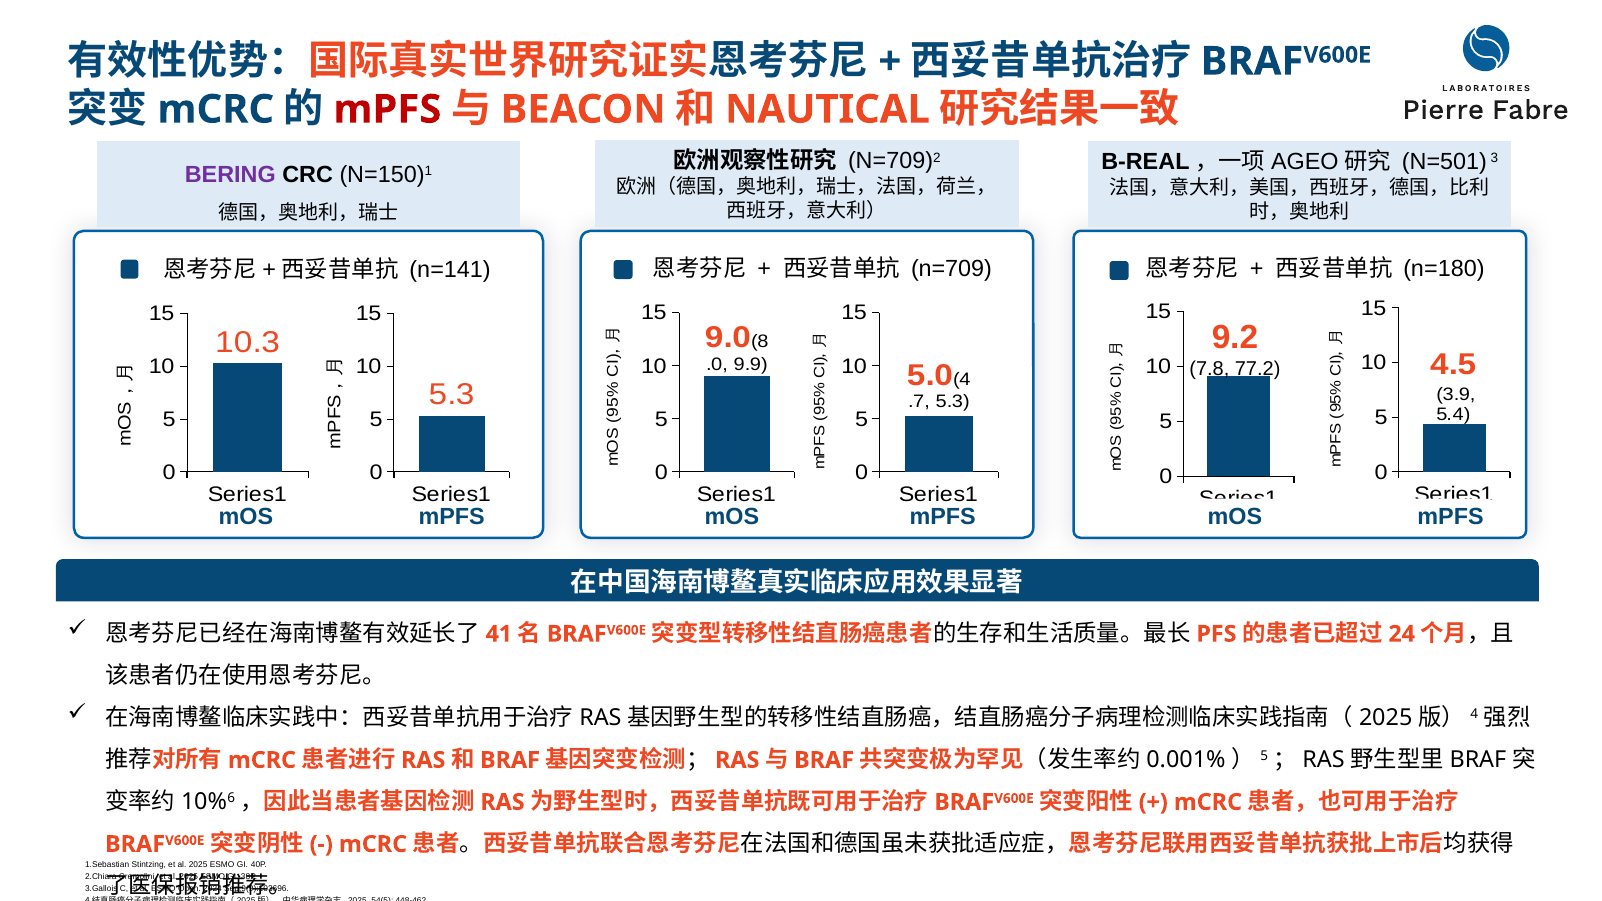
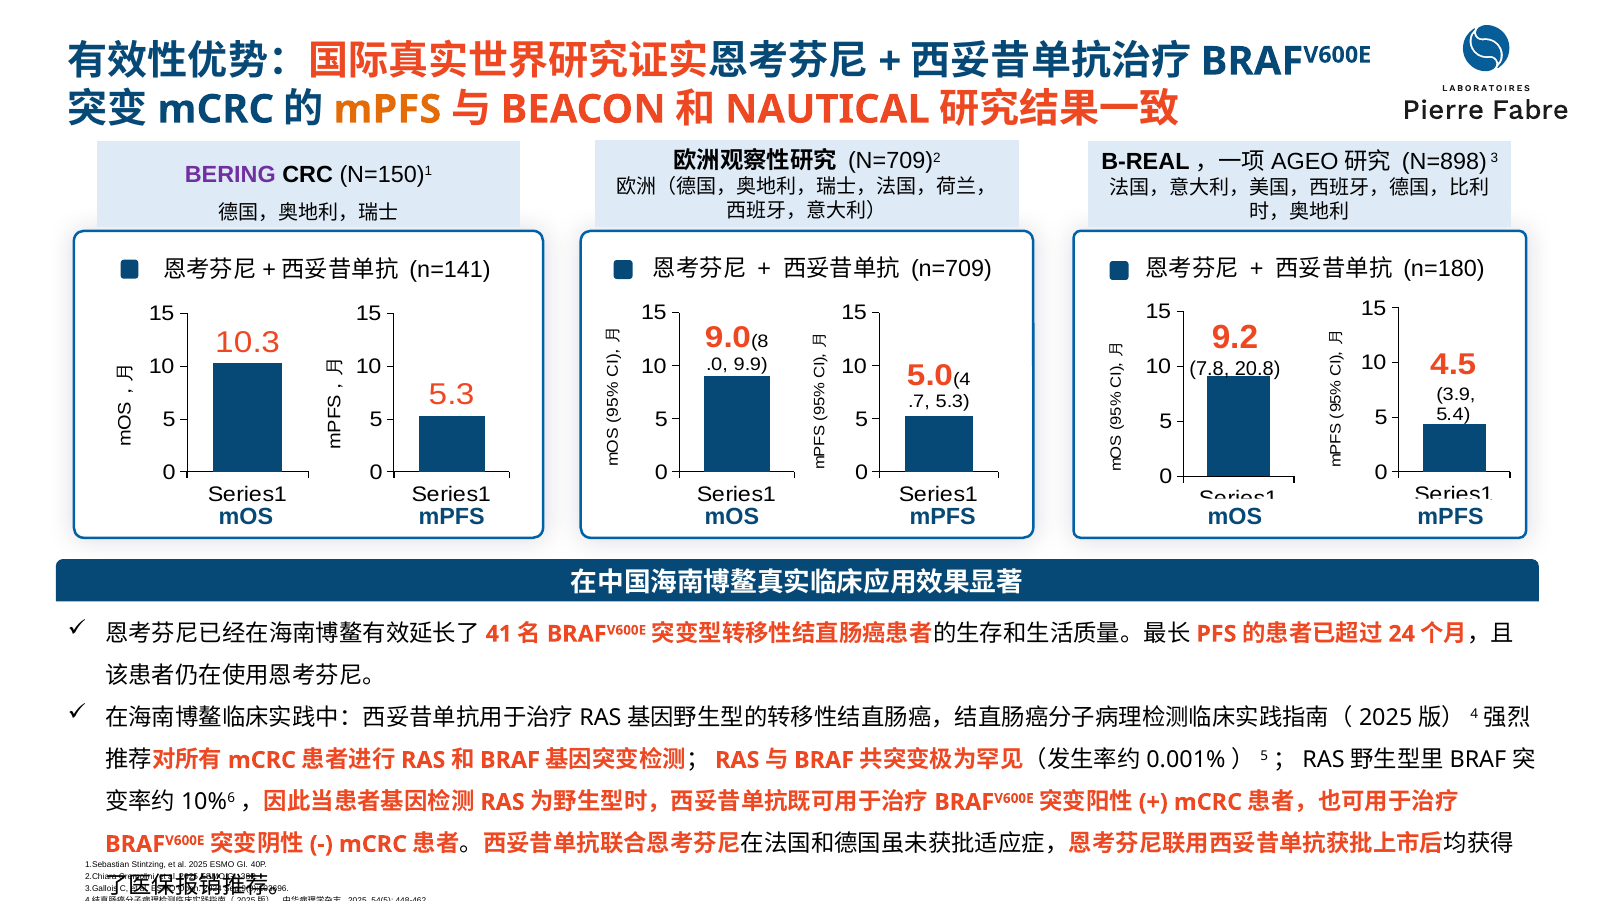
mPFS at (387, 109) colour: red -> orange
N=501: N=501 -> N=898
77.2: 77.2 -> 20.8
